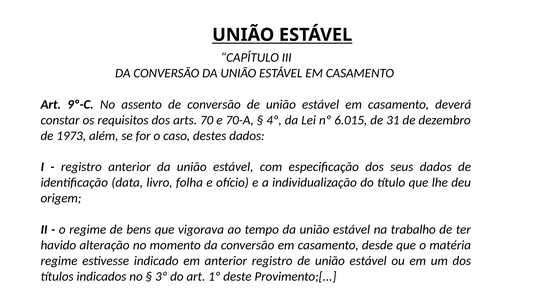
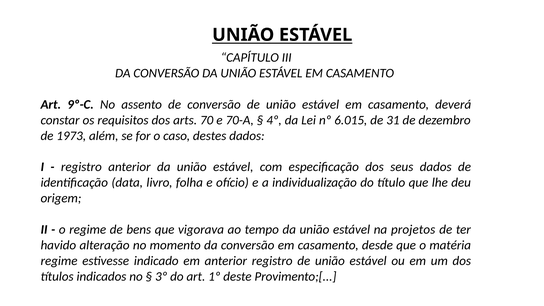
trabalho: trabalho -> projetos
